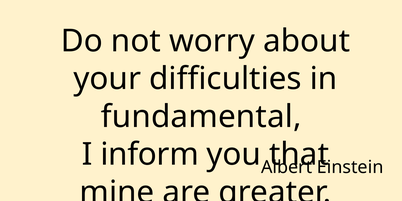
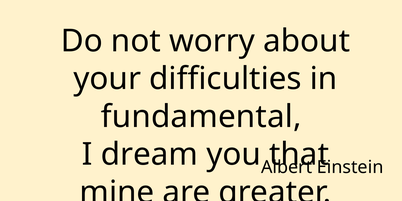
inform: inform -> dream
